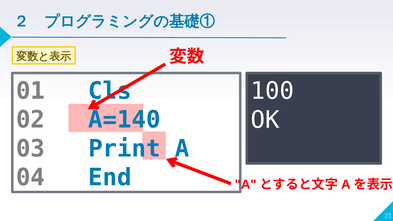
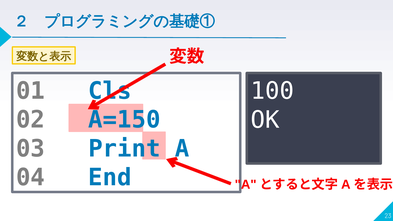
A=140: A=140 -> A=150
